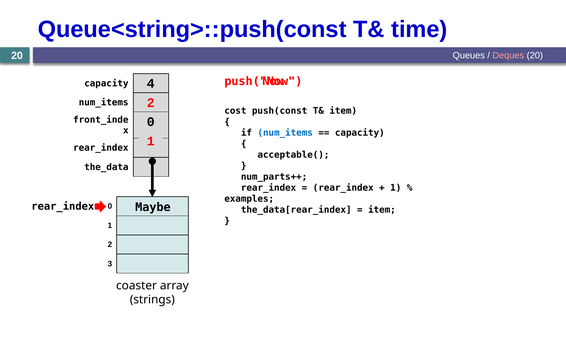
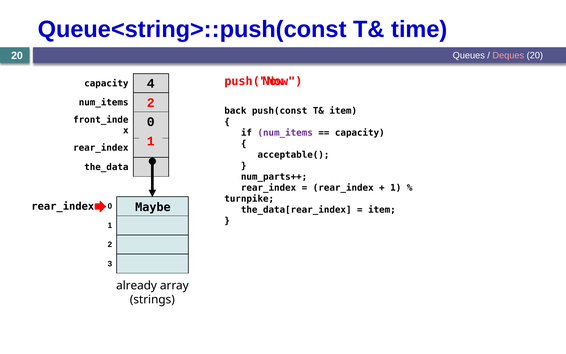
cost: cost -> back
num_items at (285, 133) colour: blue -> purple
examples: examples -> turnpike
coaster: coaster -> already
